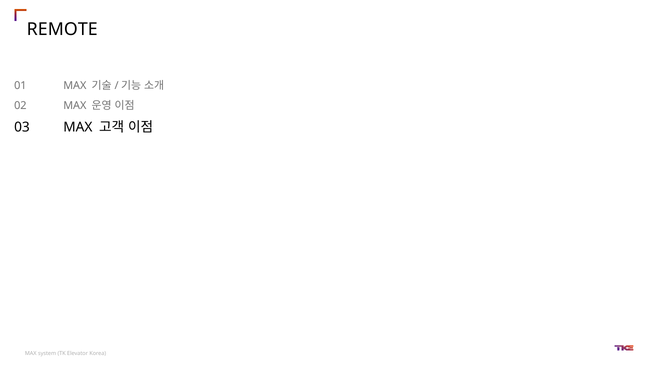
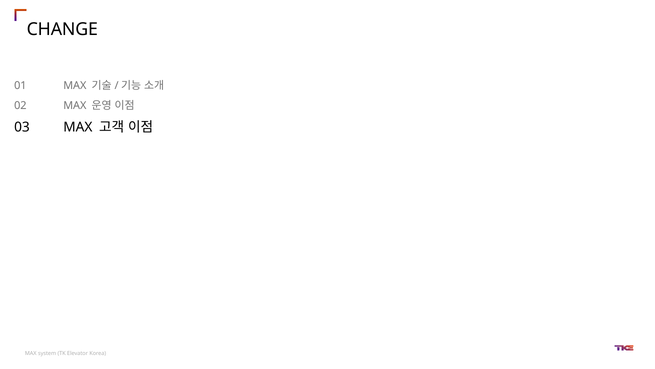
REMOTE: REMOTE -> CHANGE
